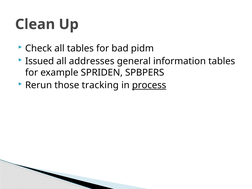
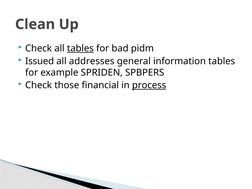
tables at (80, 48) underline: none -> present
Rerun at (39, 85): Rerun -> Check
tracking: tracking -> financial
